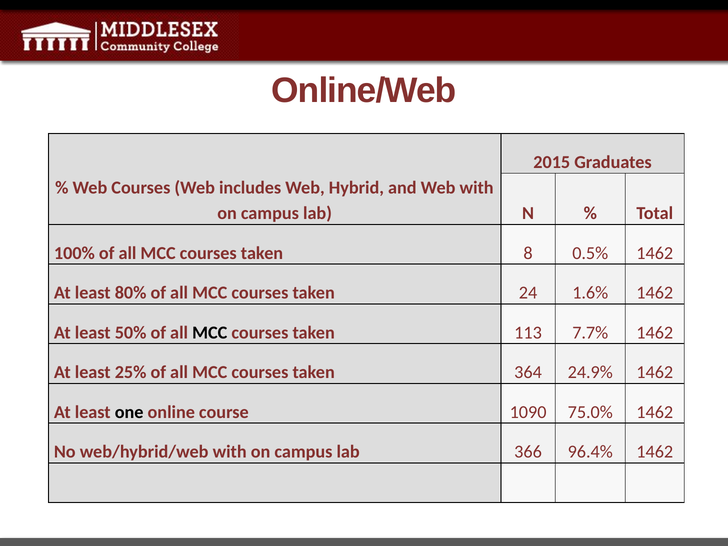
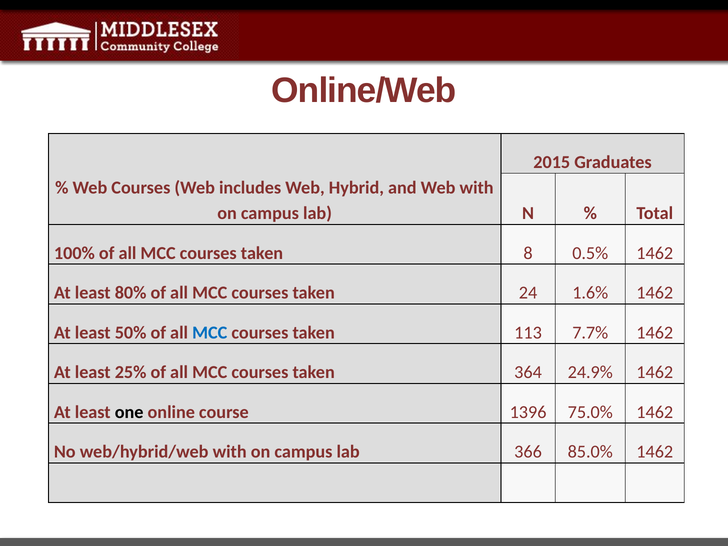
MCC at (210, 333) colour: black -> blue
1090: 1090 -> 1396
96.4%: 96.4% -> 85.0%
